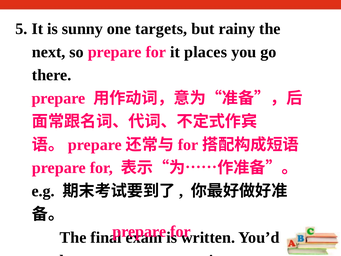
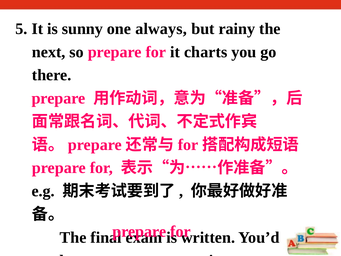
targets: targets -> always
places: places -> charts
